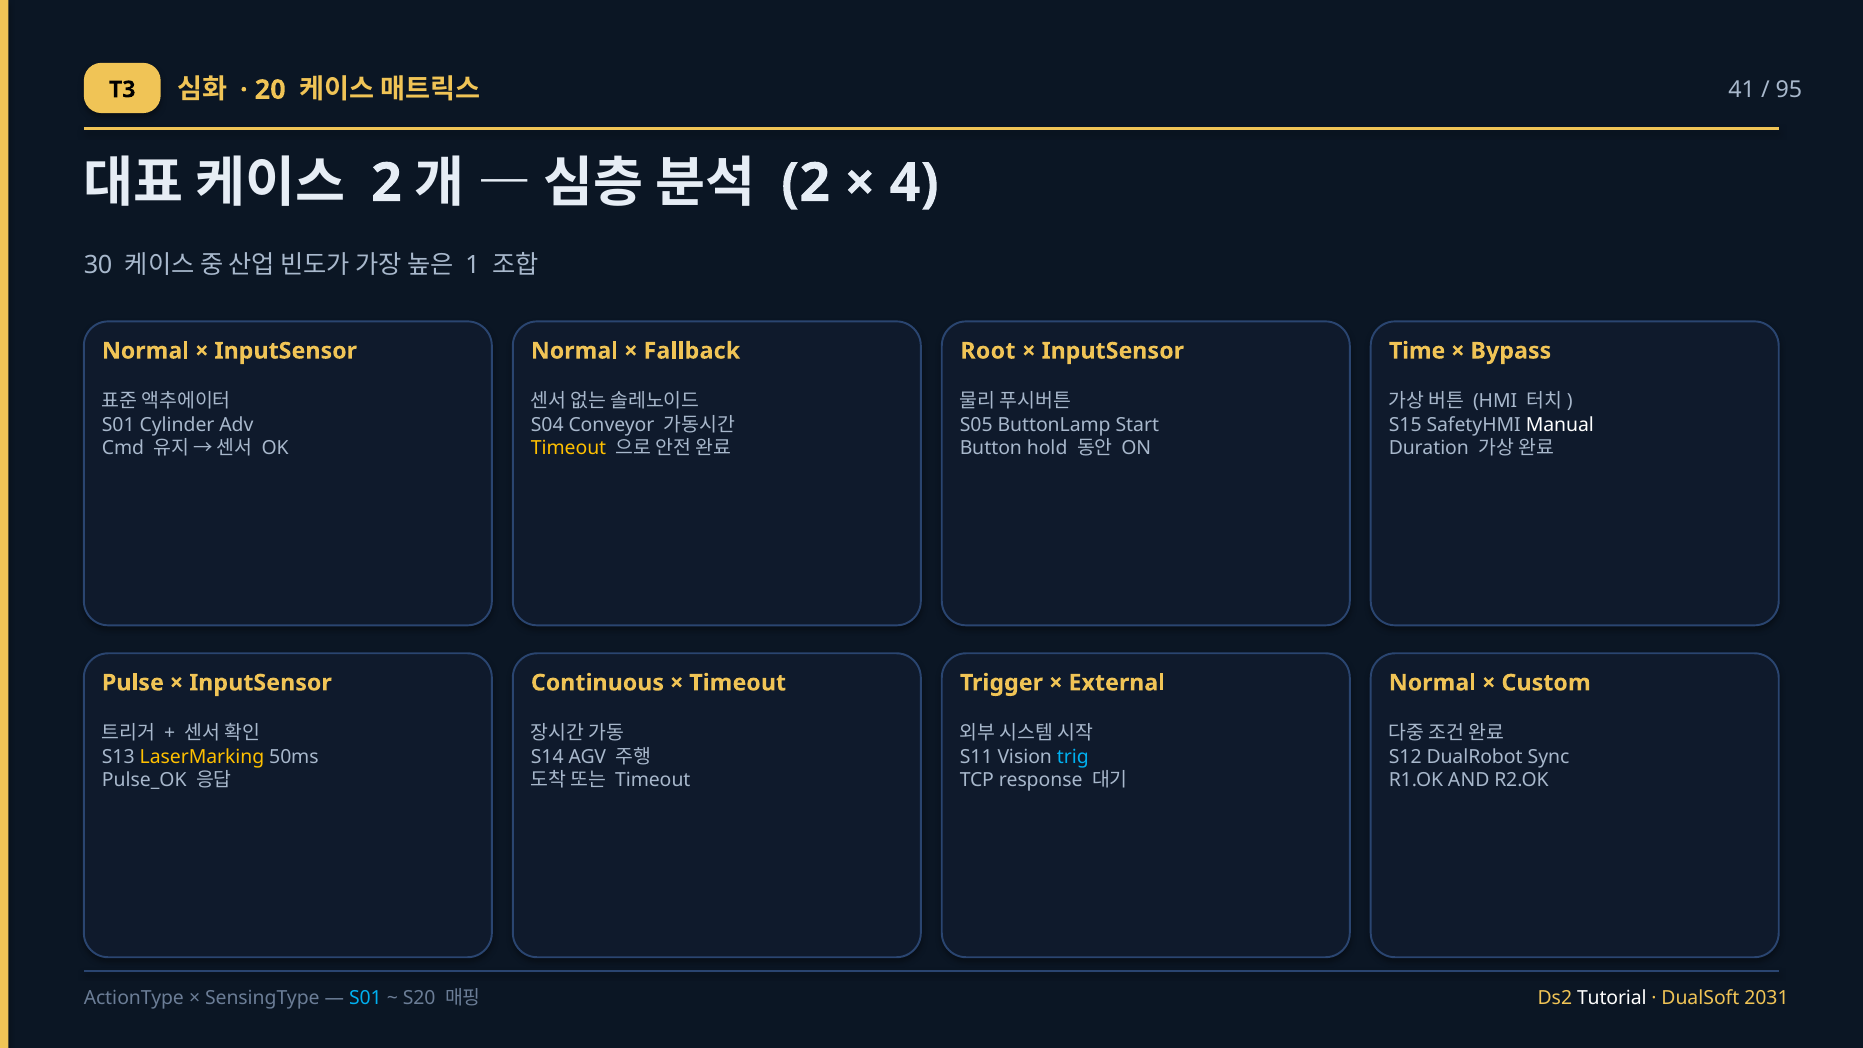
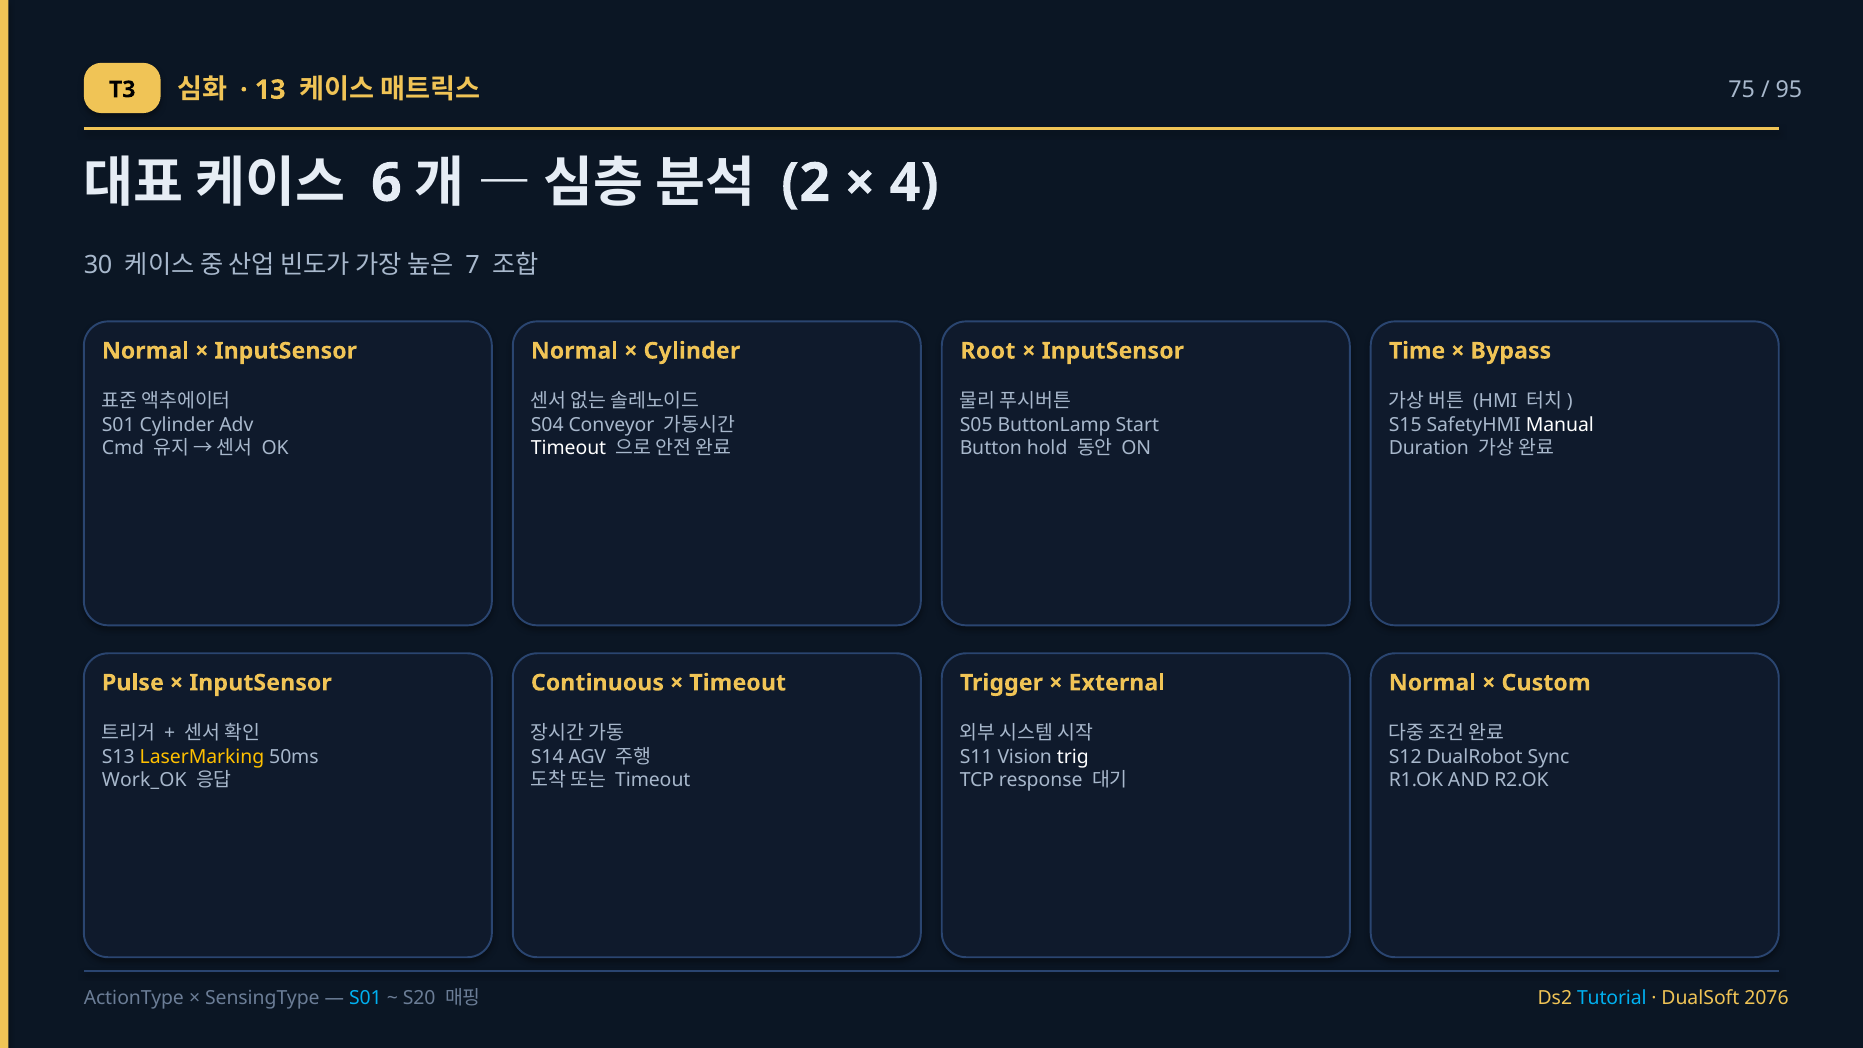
20: 20 -> 13
41: 41 -> 75
2 at (386, 183): 2 -> 6
1: 1 -> 7
Fallback at (692, 351): Fallback -> Cylinder
Timeout at (569, 448) colour: yellow -> white
trig colour: light blue -> white
Pulse_OK: Pulse_OK -> Work_OK
Tutorial colour: white -> light blue
2031: 2031 -> 2076
